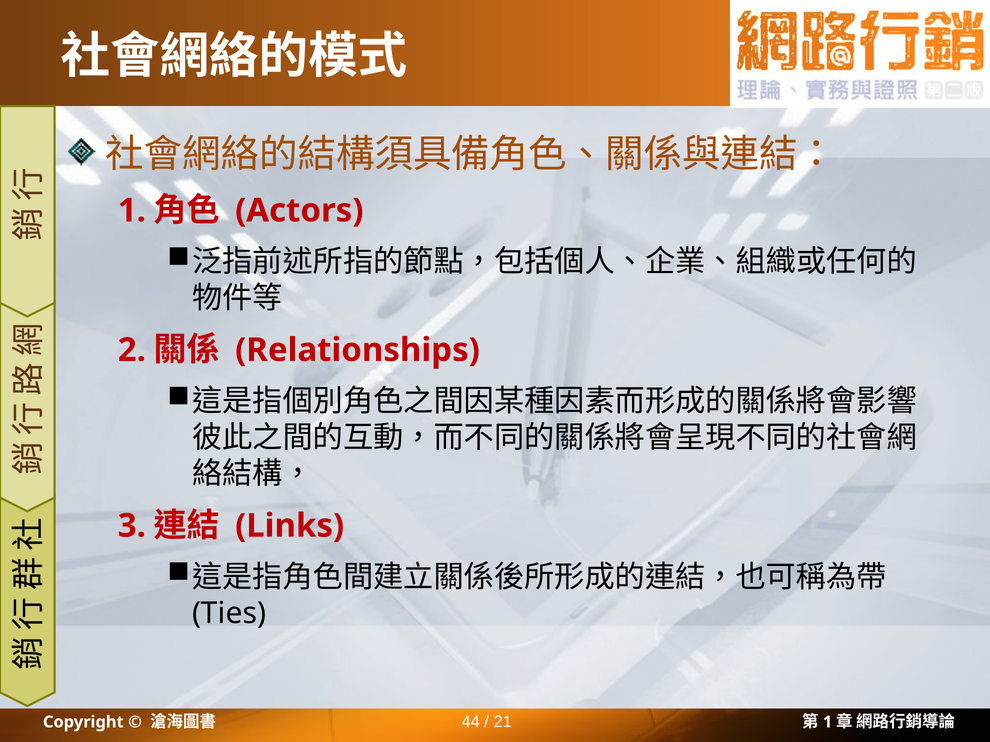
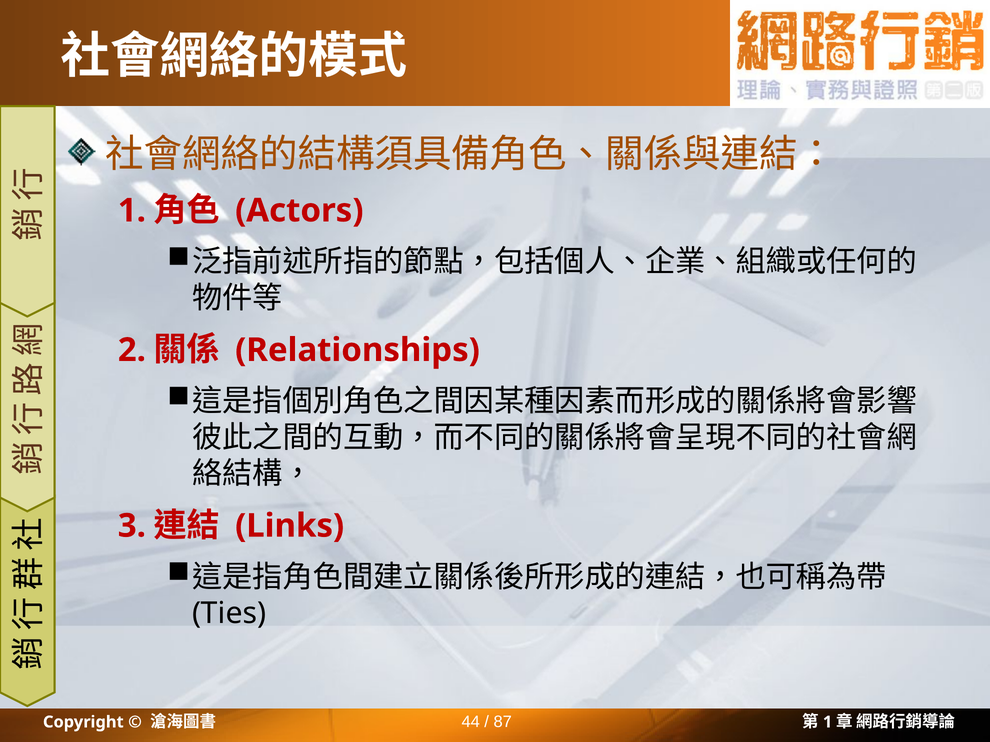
21: 21 -> 87
